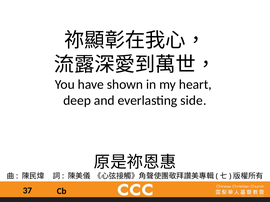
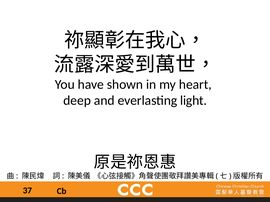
side: side -> light
